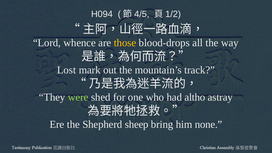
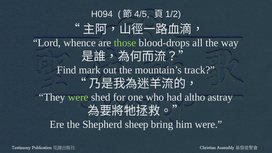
those colour: yellow -> light green
Lost: Lost -> Find
him none: none -> were
